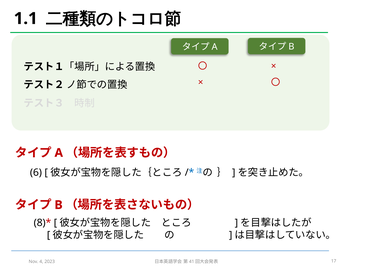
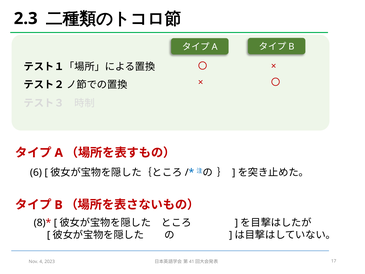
1.1: 1.1 -> 2.3
